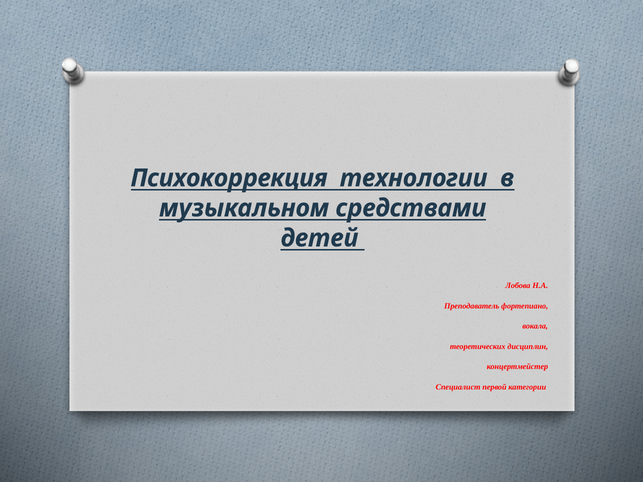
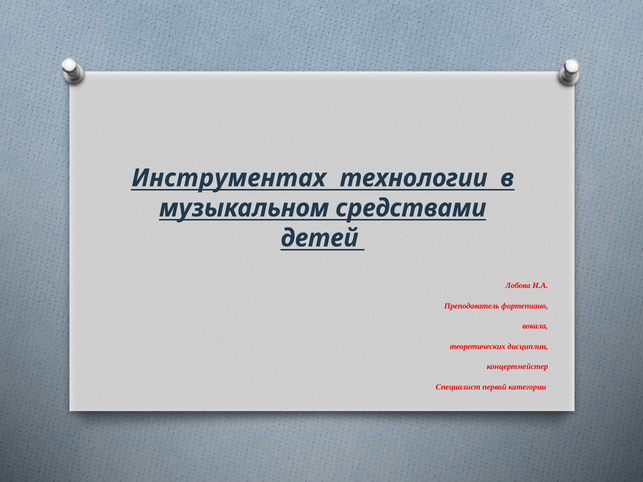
Психокоррекция: Психокоррекция -> Инструментах
